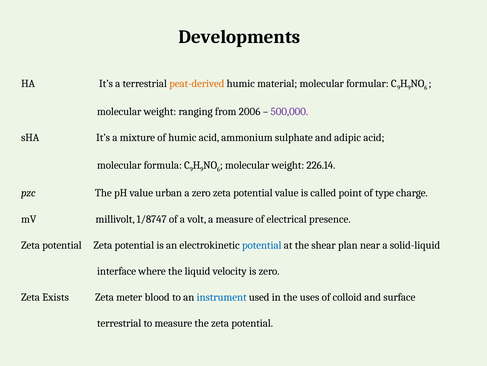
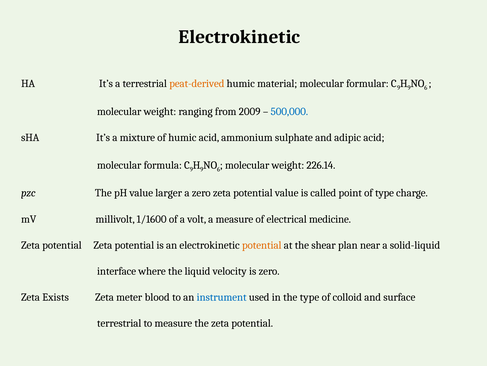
Developments at (239, 37): Developments -> Electrokinetic
2006: 2006 -> 2009
500,000 colour: purple -> blue
urban: urban -> larger
1/8747: 1/8747 -> 1/1600
presence: presence -> medicine
potential at (262, 245) colour: blue -> orange
the uses: uses -> type
